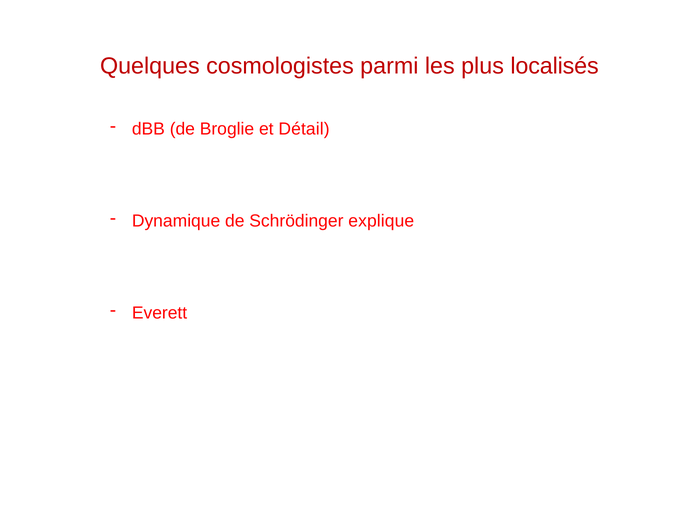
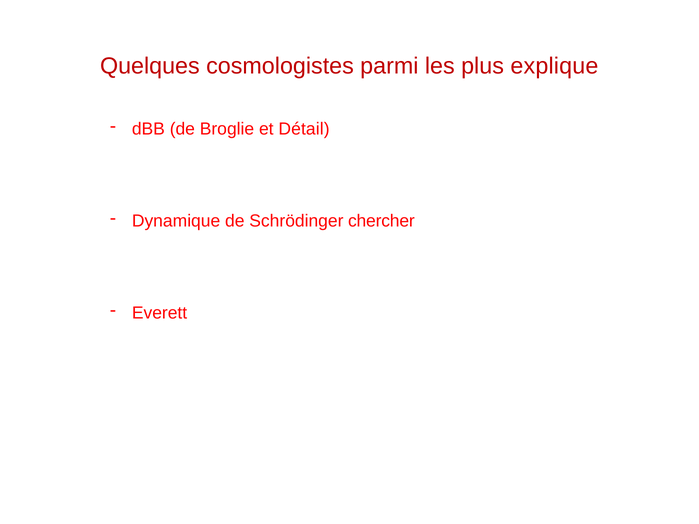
localisés: localisés -> explique
explique: explique -> chercher
